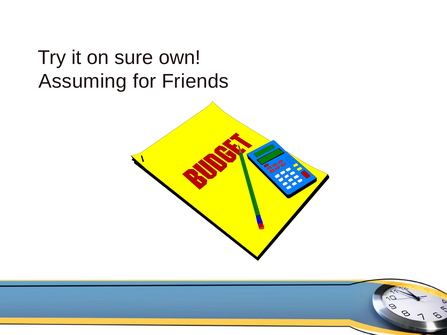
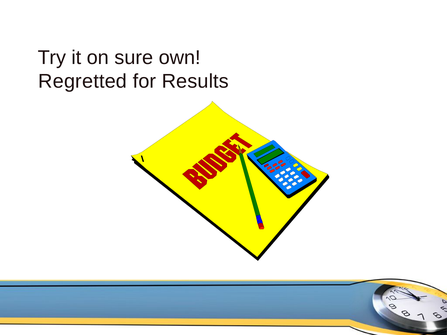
Assuming: Assuming -> Regretted
Friends: Friends -> Results
